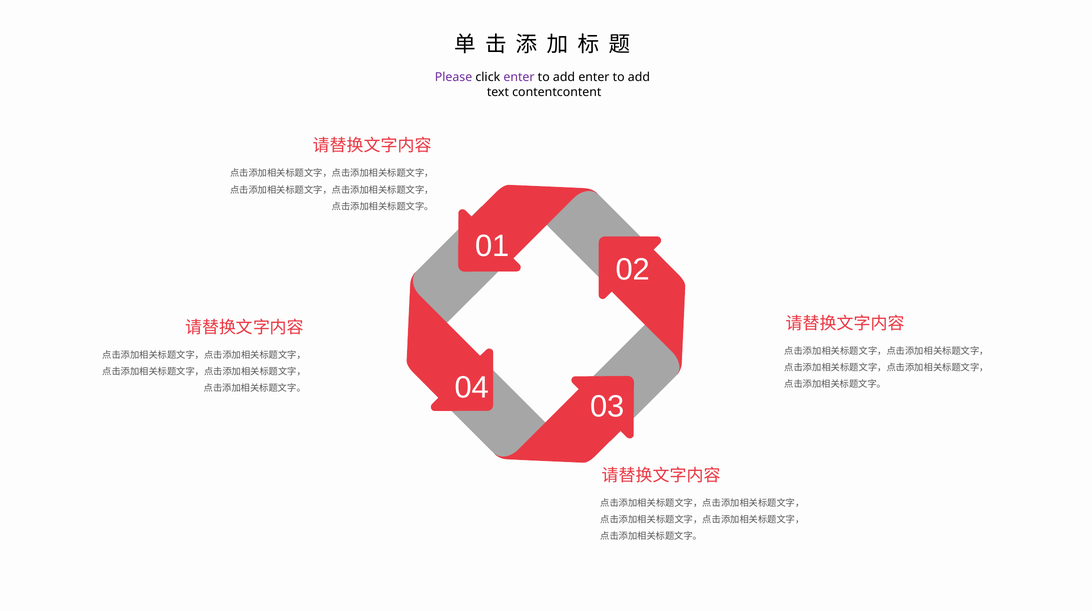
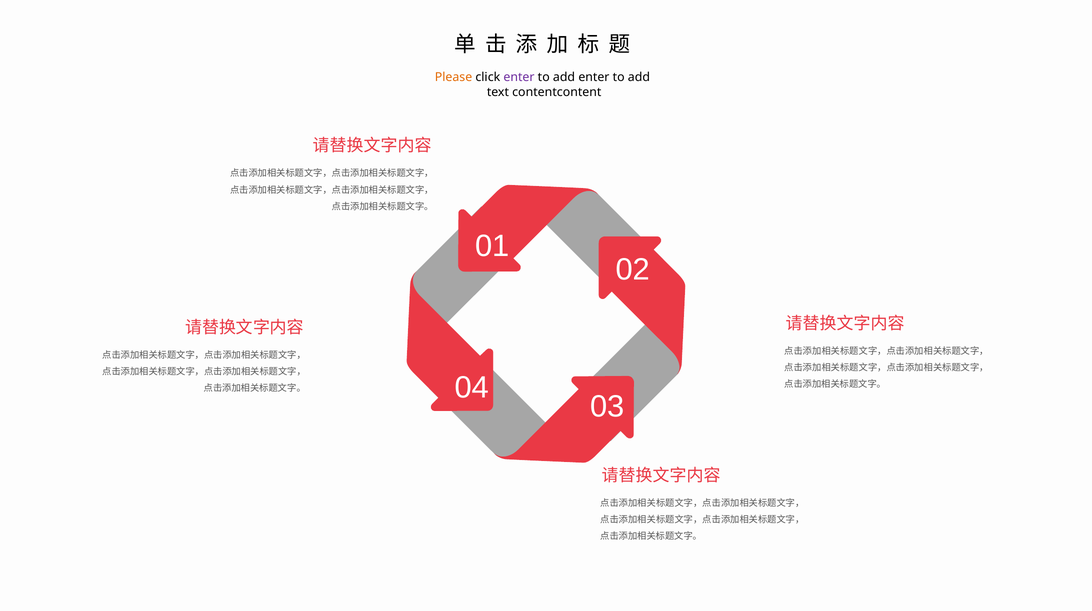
Please colour: purple -> orange
